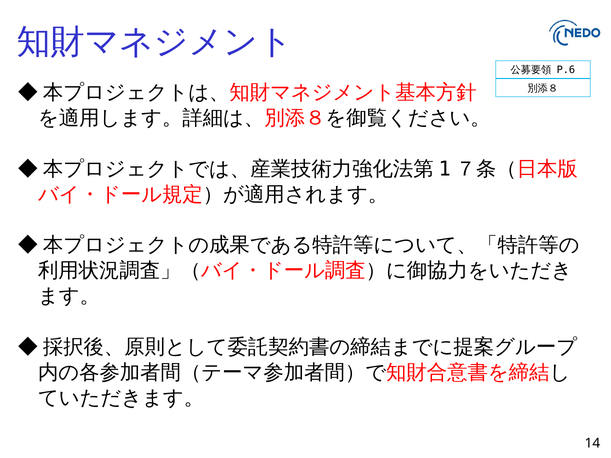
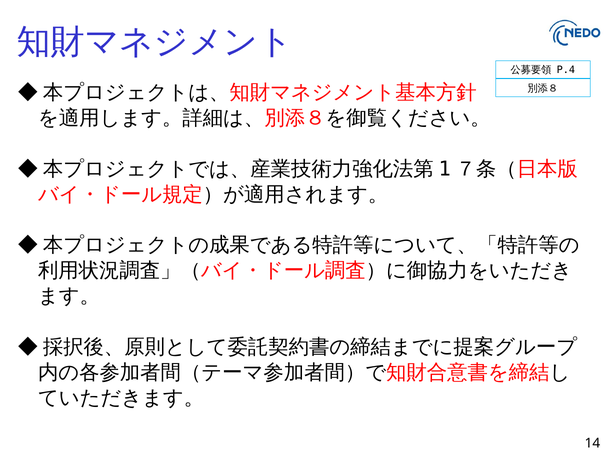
P.6: P.6 -> P.4
